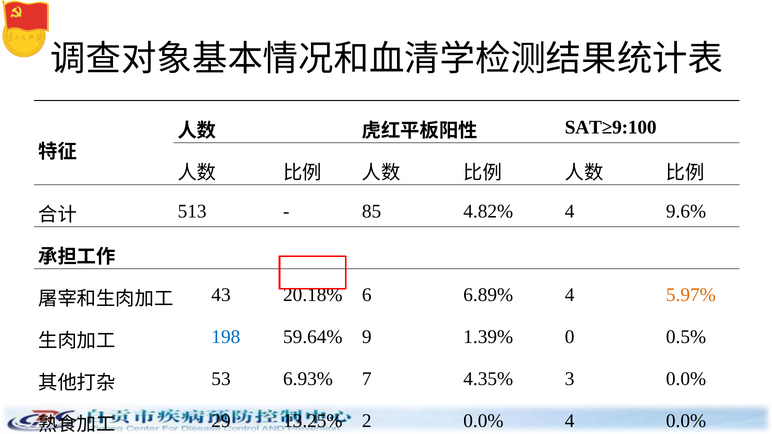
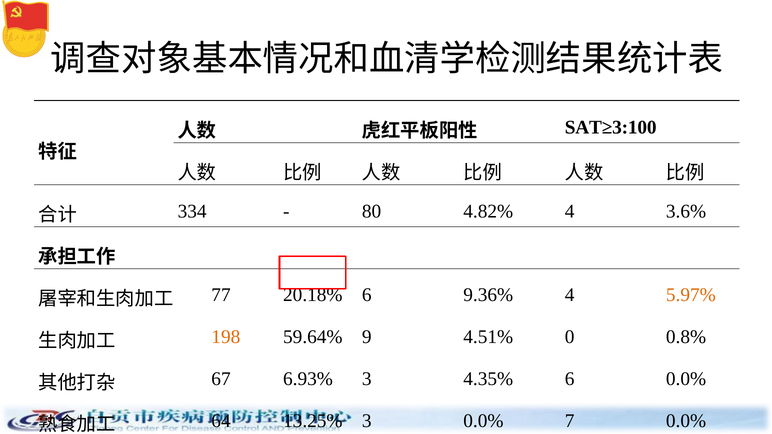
SAT≥9:100: SAT≥9:100 -> SAT≥3:100
513: 513 -> 334
85: 85 -> 80
9.6%: 9.6% -> 3.6%
43: 43 -> 77
6.89%: 6.89% -> 9.36%
198 colour: blue -> orange
1.39%: 1.39% -> 4.51%
0.5%: 0.5% -> 0.8%
53: 53 -> 67
6.93% 7: 7 -> 3
4.35% 3: 3 -> 6
29: 29 -> 64
13.25% 2: 2 -> 3
0.0% 4: 4 -> 7
